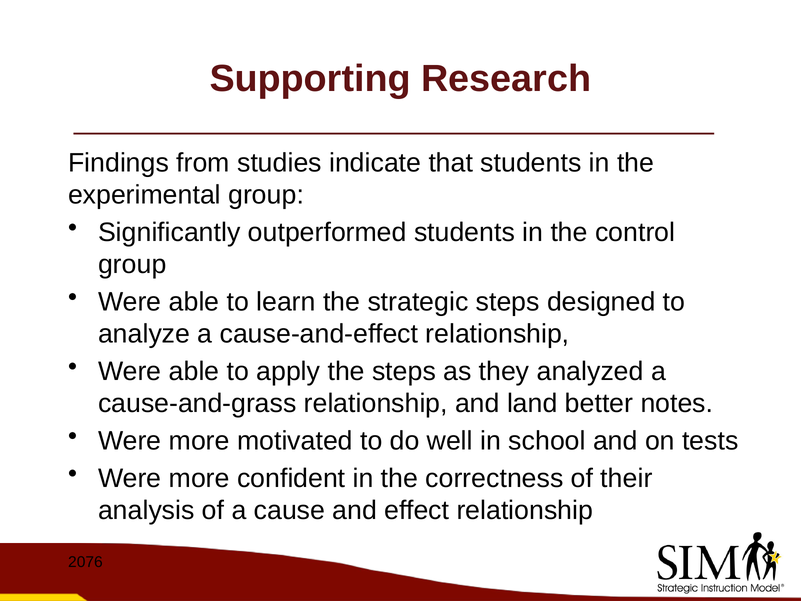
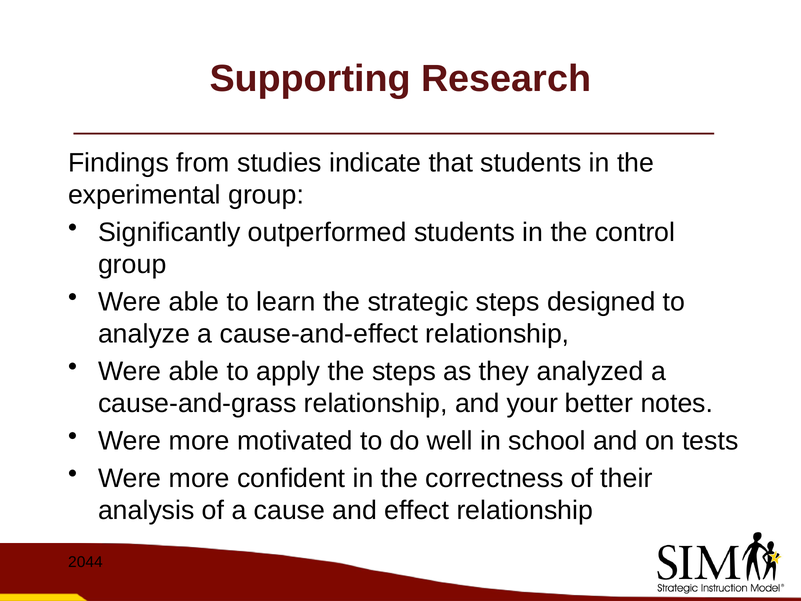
land: land -> your
2076: 2076 -> 2044
